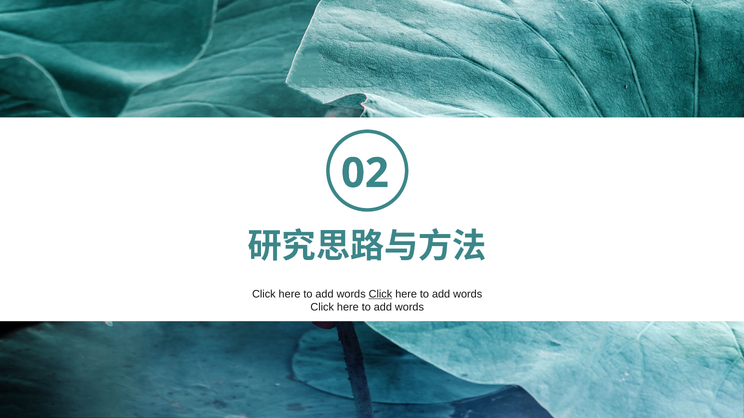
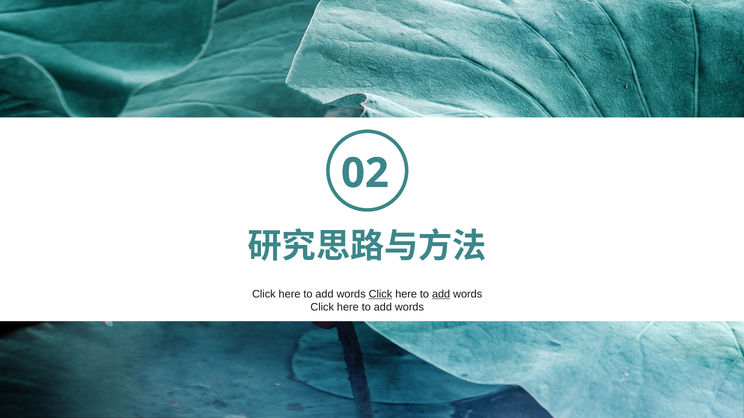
add at (441, 294) underline: none -> present
